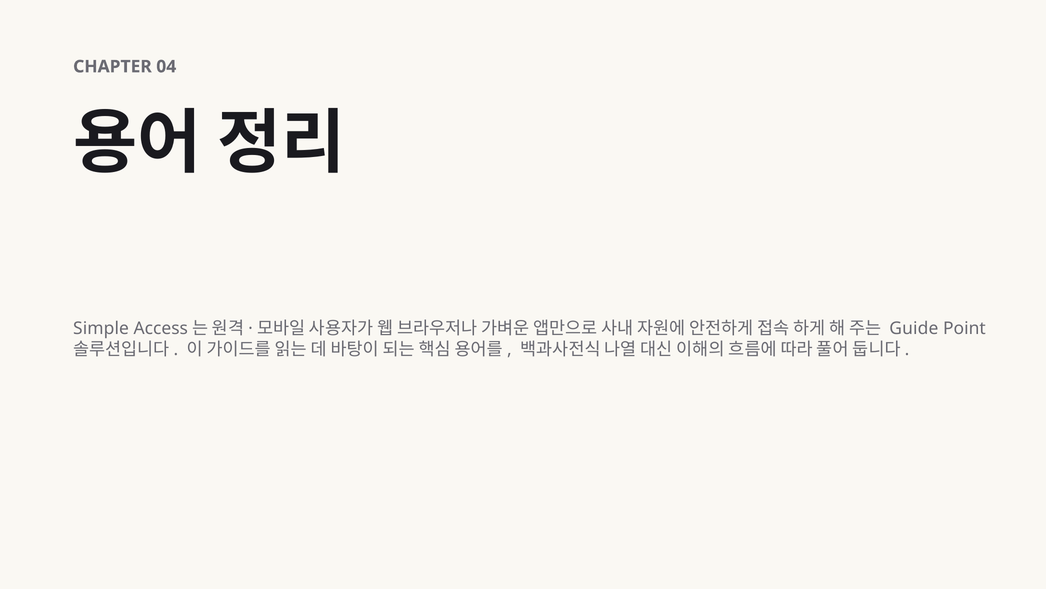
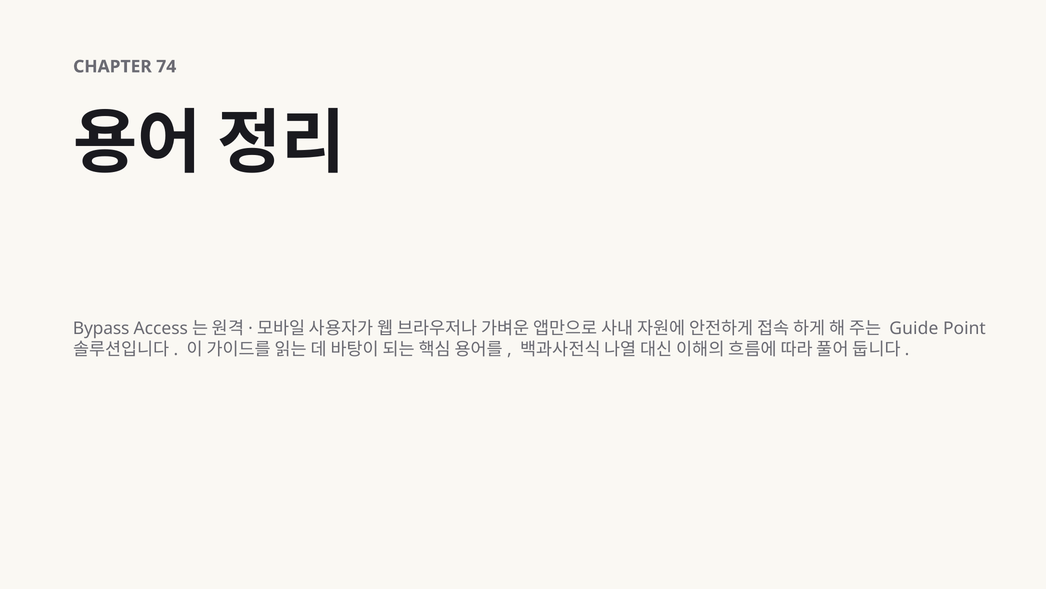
04: 04 -> 74
Simple: Simple -> Bypass
